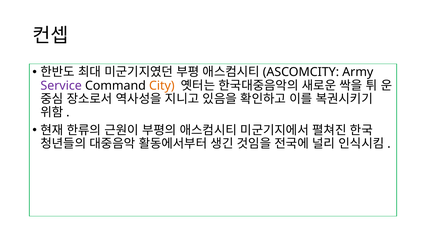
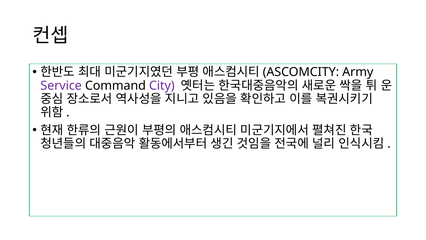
City colour: orange -> purple
